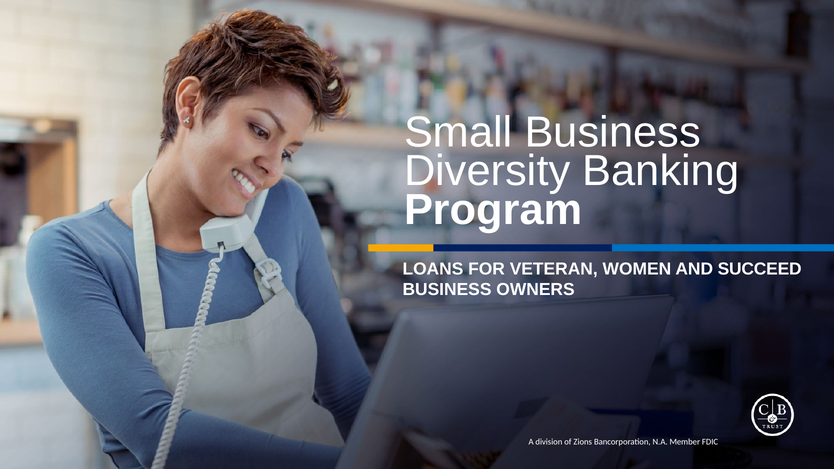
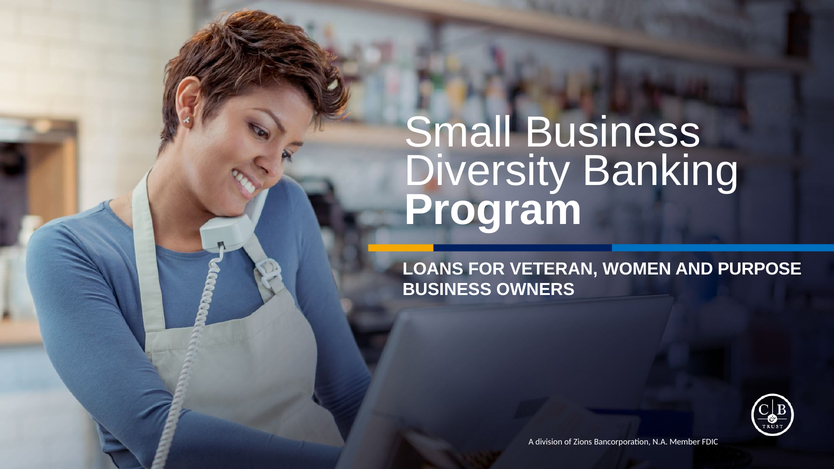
SUCCEED: SUCCEED -> PURPOSE
